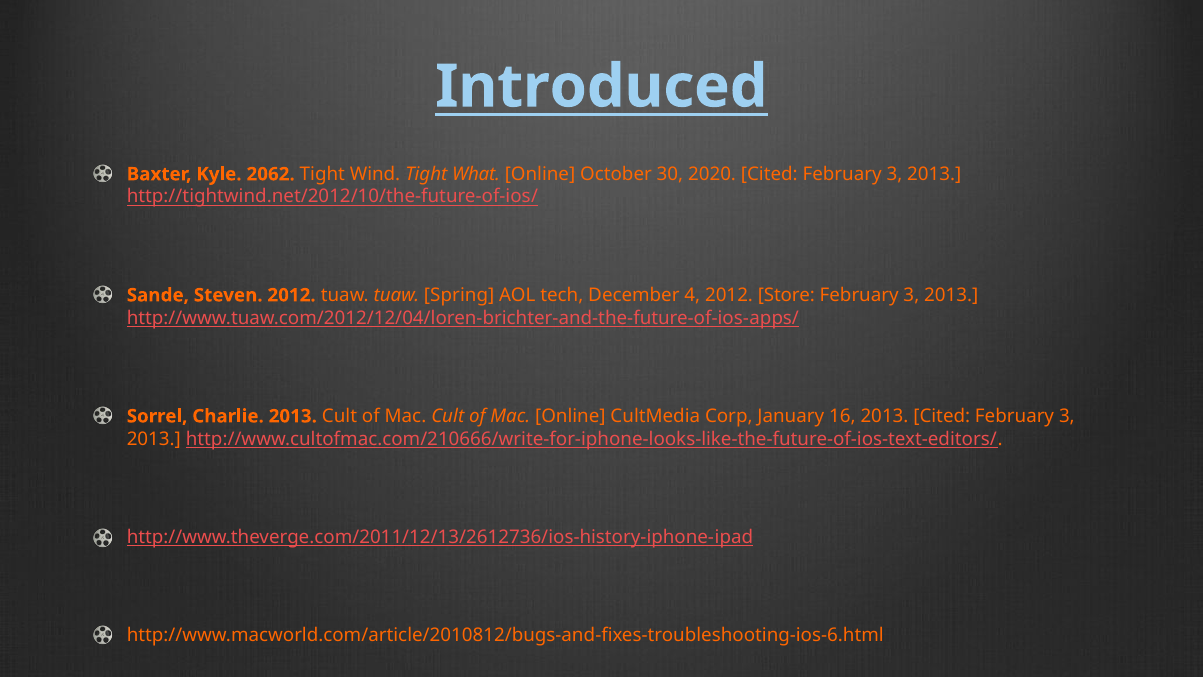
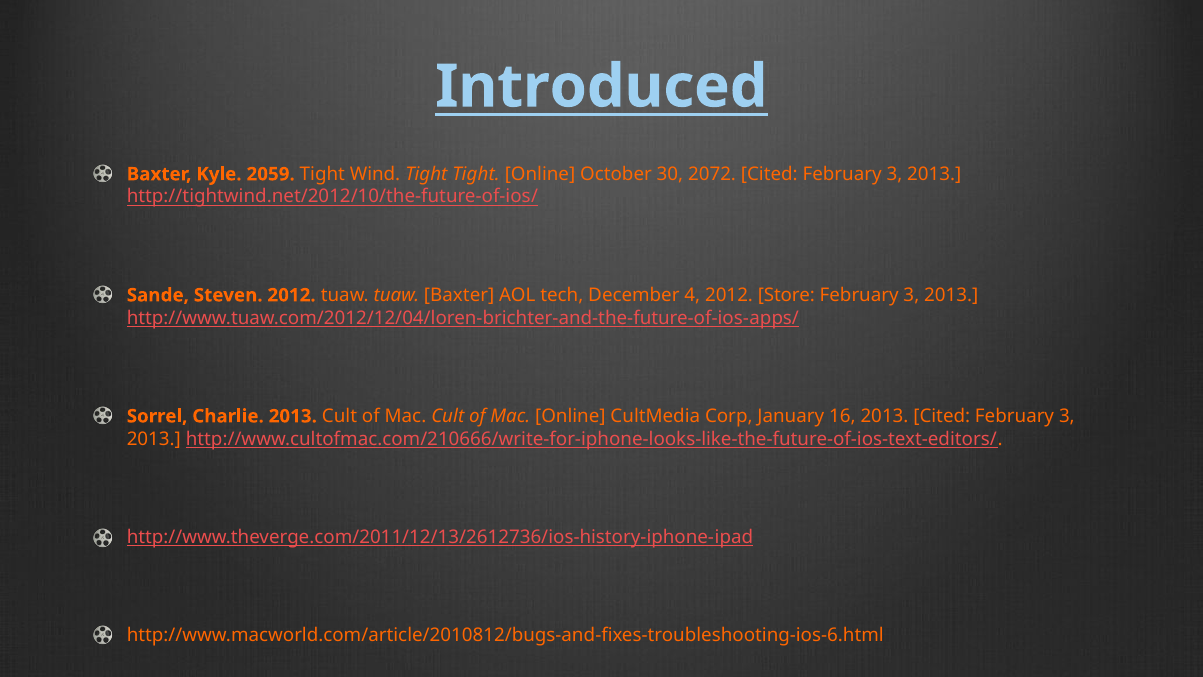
2062: 2062 -> 2059
Tight What: What -> Tight
2020: 2020 -> 2072
tuaw Spring: Spring -> Baxter
